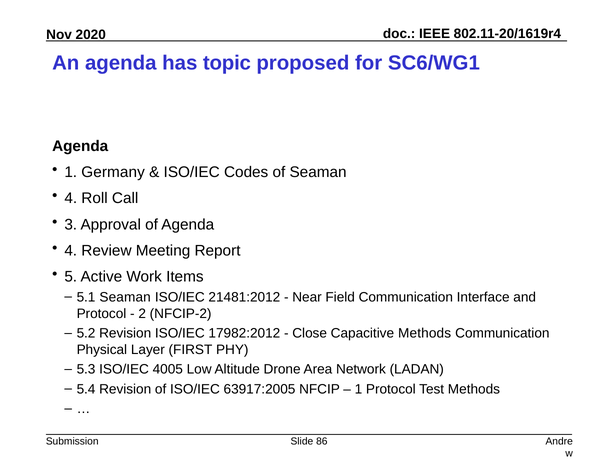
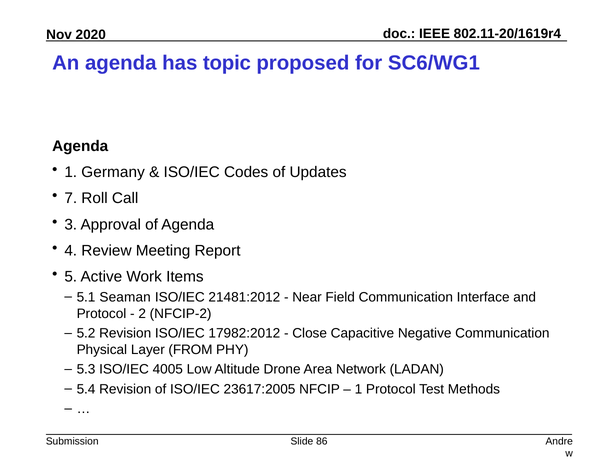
of Seaman: Seaman -> Updates
4 at (71, 198): 4 -> 7
Capacitive Methods: Methods -> Negative
FIRST: FIRST -> FROM
63917:2005: 63917:2005 -> 23617:2005
